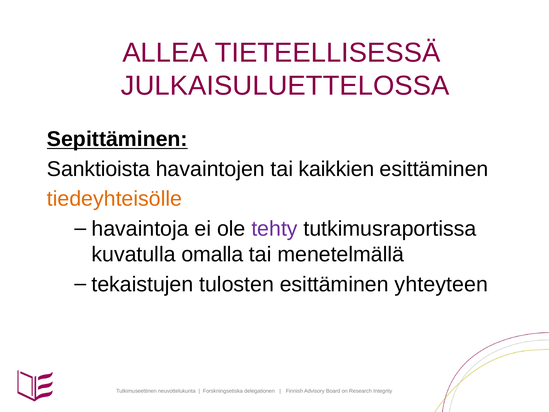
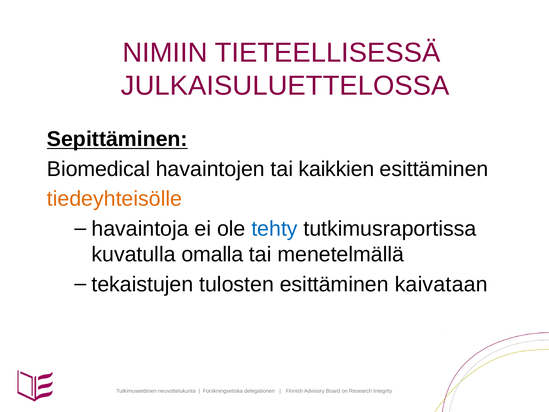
ALLEA: ALLEA -> NIMIIN
Sanktioista: Sanktioista -> Biomedical
tehty colour: purple -> blue
yhteyteen: yhteyteen -> kaivataan
